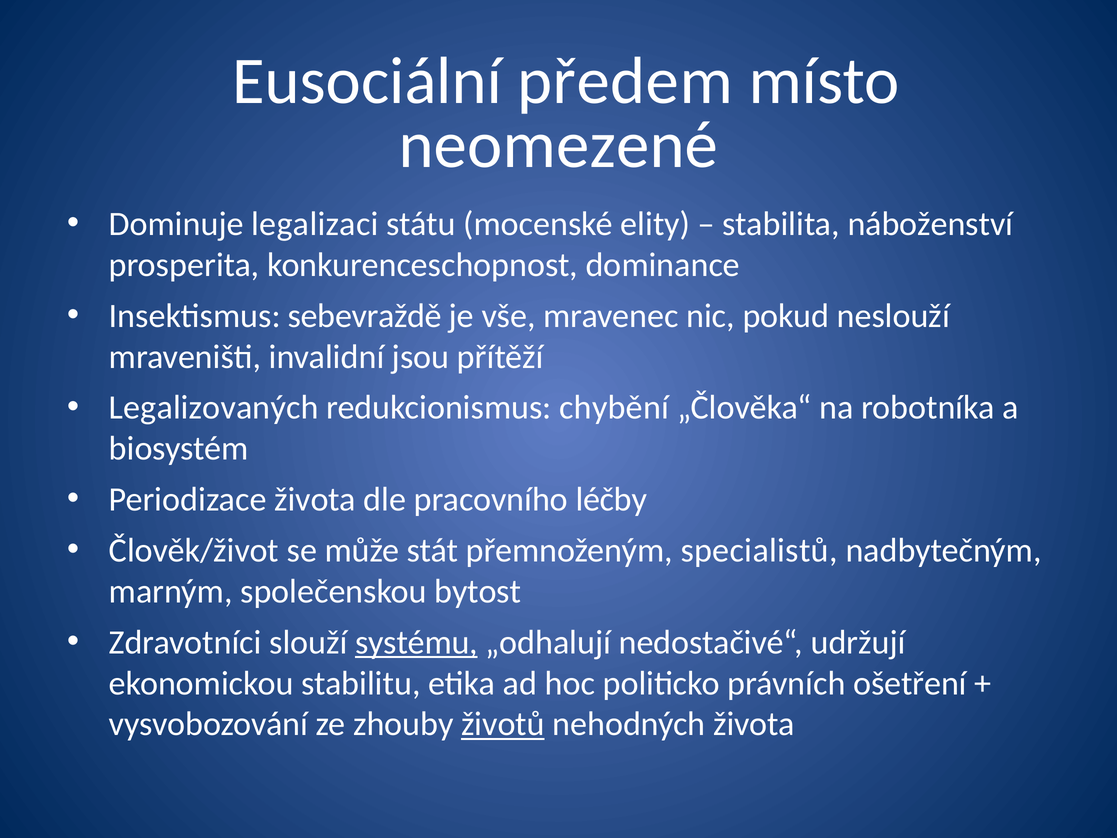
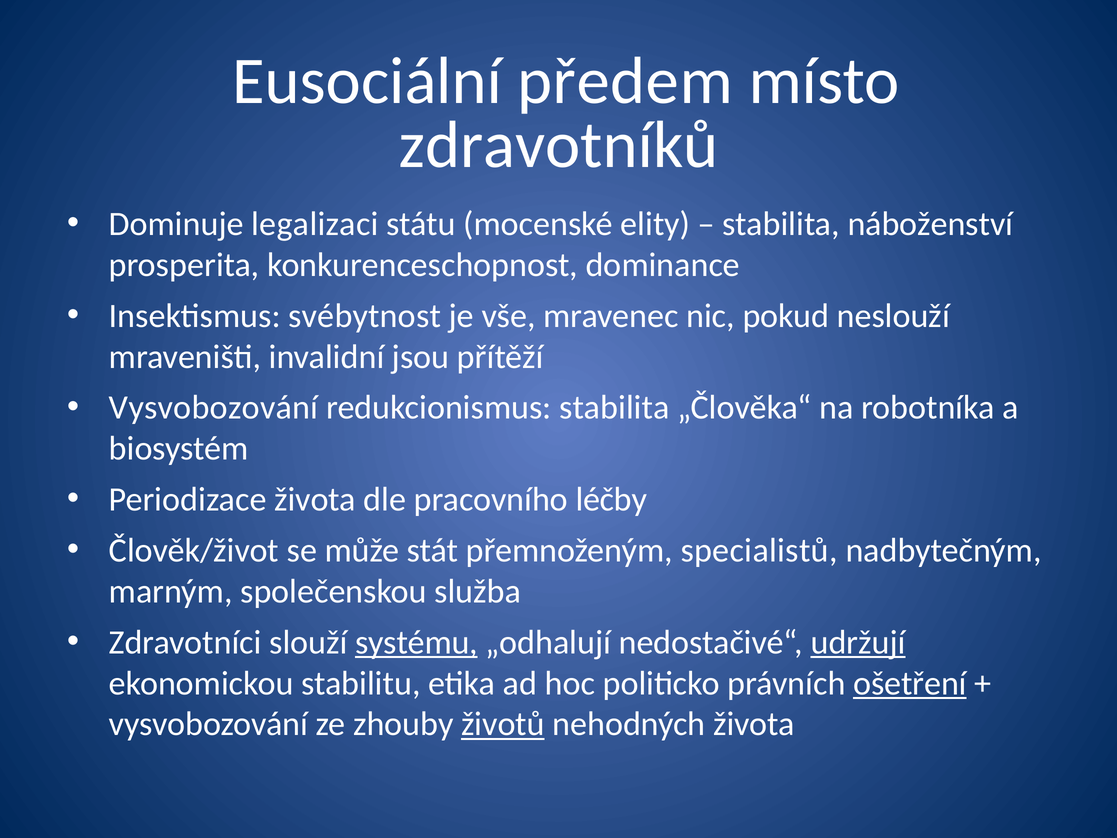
neomezené: neomezené -> zdravotníků
sebevraždě: sebevraždě -> svébytnost
Legalizovaných at (214, 408): Legalizovaných -> Vysvobozování
redukcionismus chybění: chybění -> stabilita
bytost: bytost -> služba
udržují underline: none -> present
ošetření underline: none -> present
